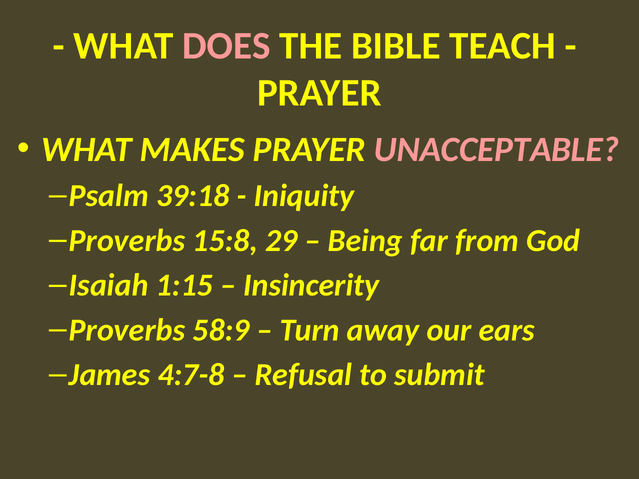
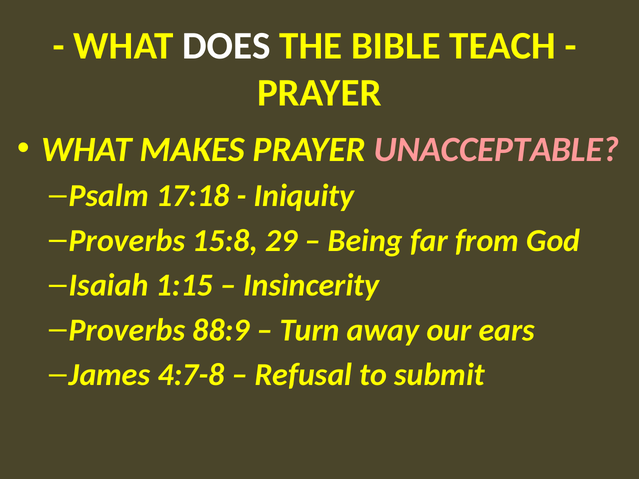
DOES colour: pink -> white
39:18: 39:18 -> 17:18
58:9: 58:9 -> 88:9
